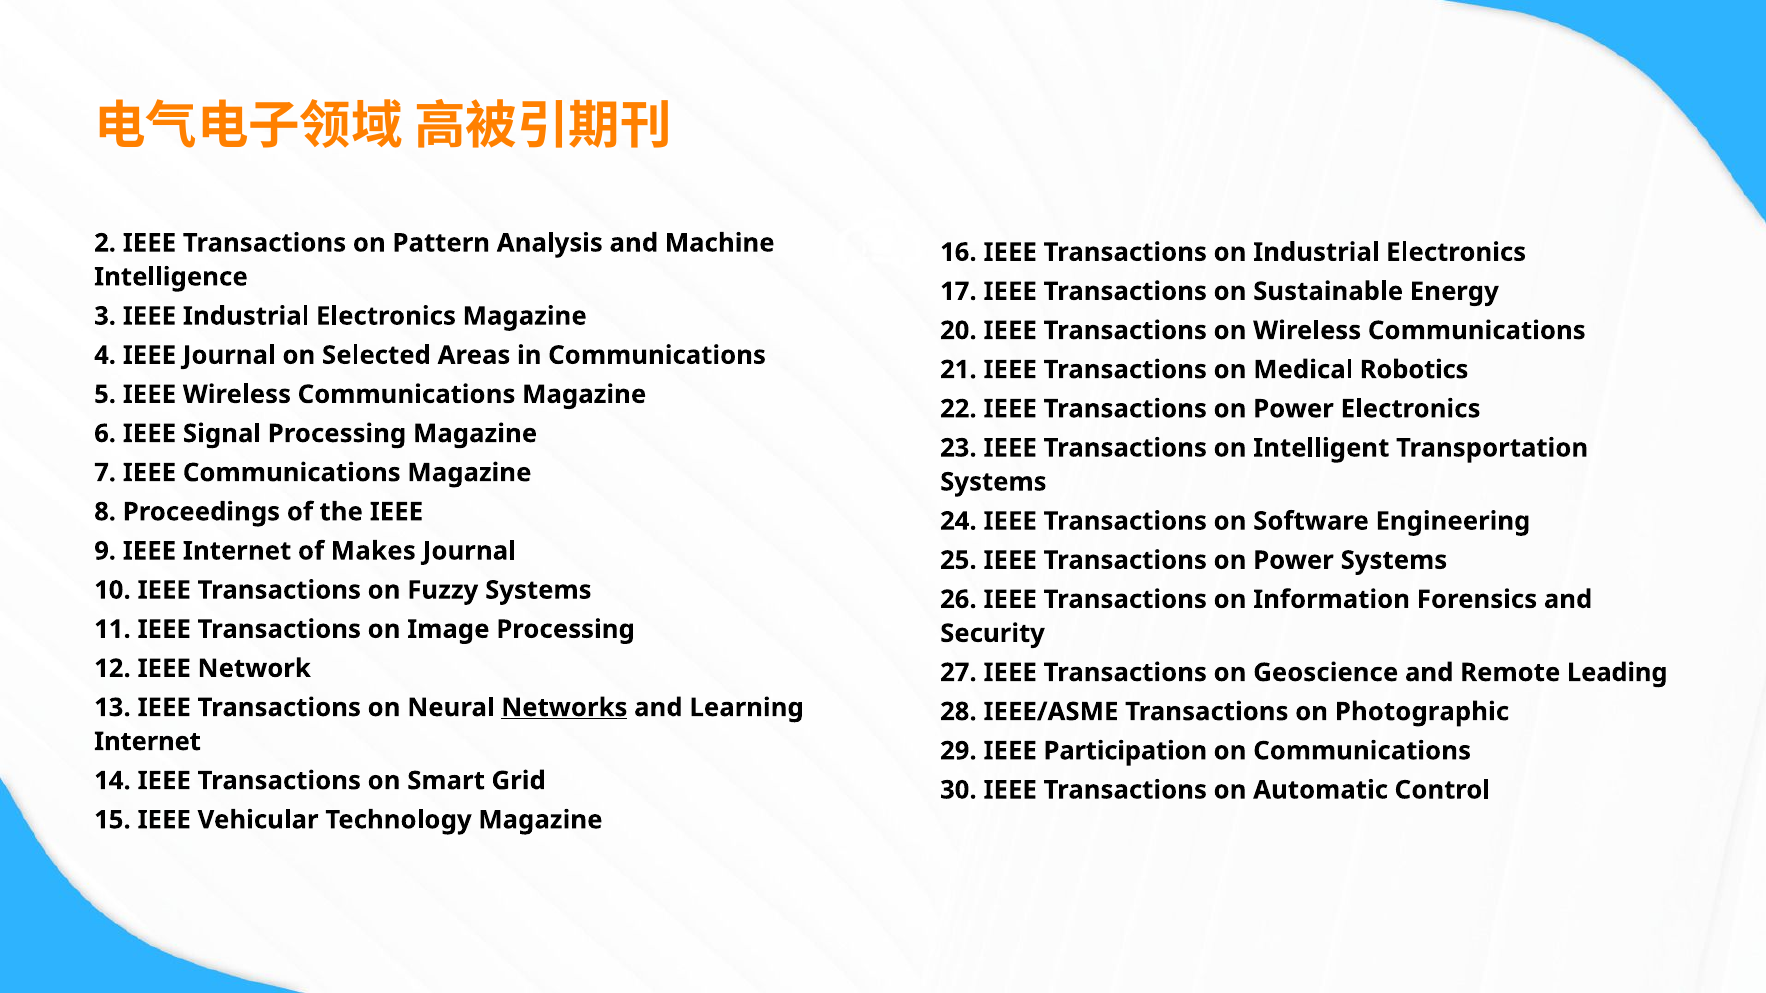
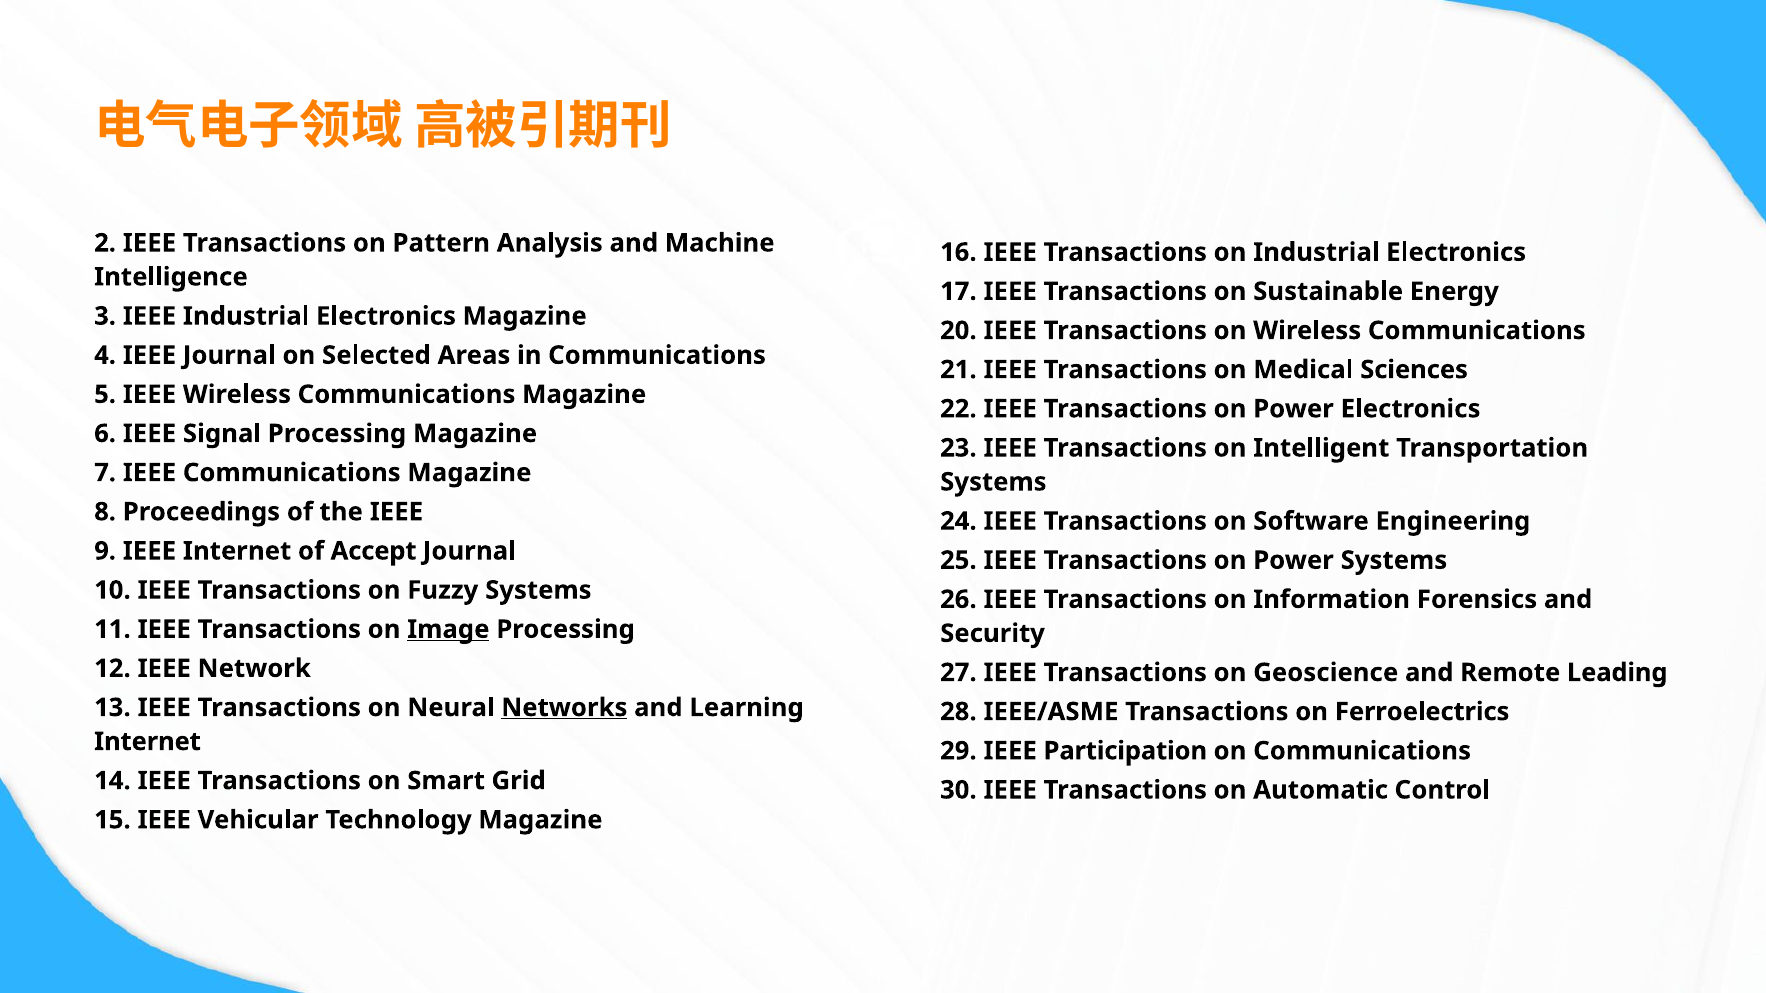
Robotics: Robotics -> Sciences
Makes: Makes -> Accept
Image underline: none -> present
Photographic: Photographic -> Ferroelectrics
